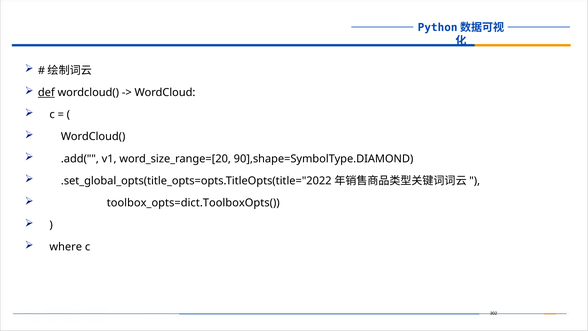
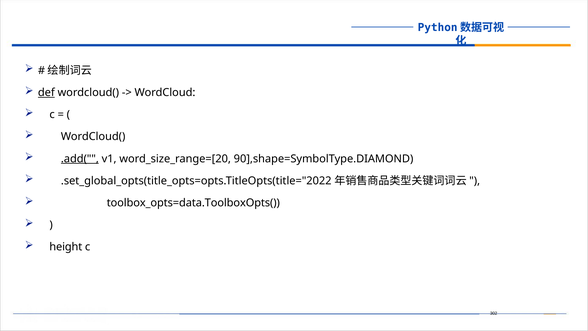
.add( underline: none -> present
toolbox_opts=dict.ToolboxOpts(: toolbox_opts=dict.ToolboxOpts( -> toolbox_opts=data.ToolboxOpts(
where: where -> height
